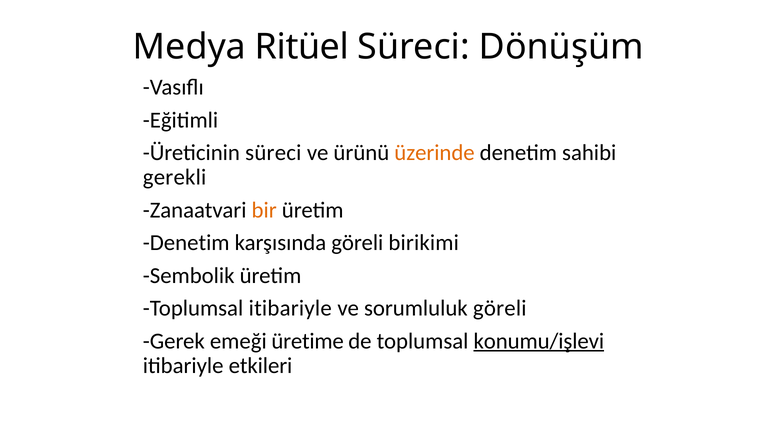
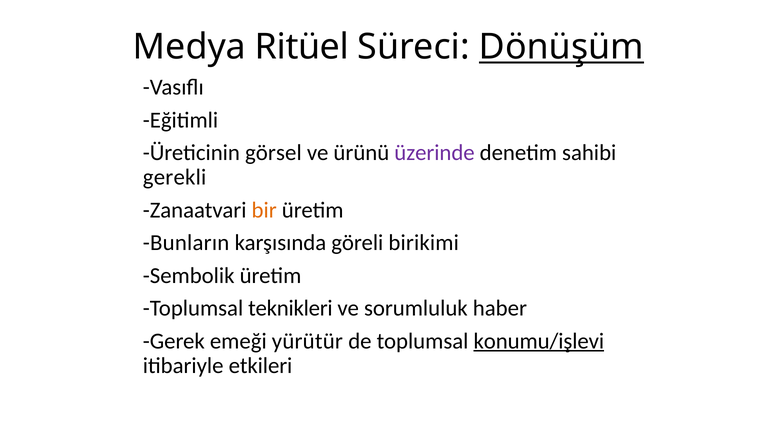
Dönüşüm underline: none -> present
Üreticinin süreci: süreci -> görsel
üzerinde colour: orange -> purple
Denetim at (186, 243): Denetim -> Bunların
Toplumsal itibariyle: itibariyle -> teknikleri
sorumluluk göreli: göreli -> haber
üretime: üretime -> yürütür
